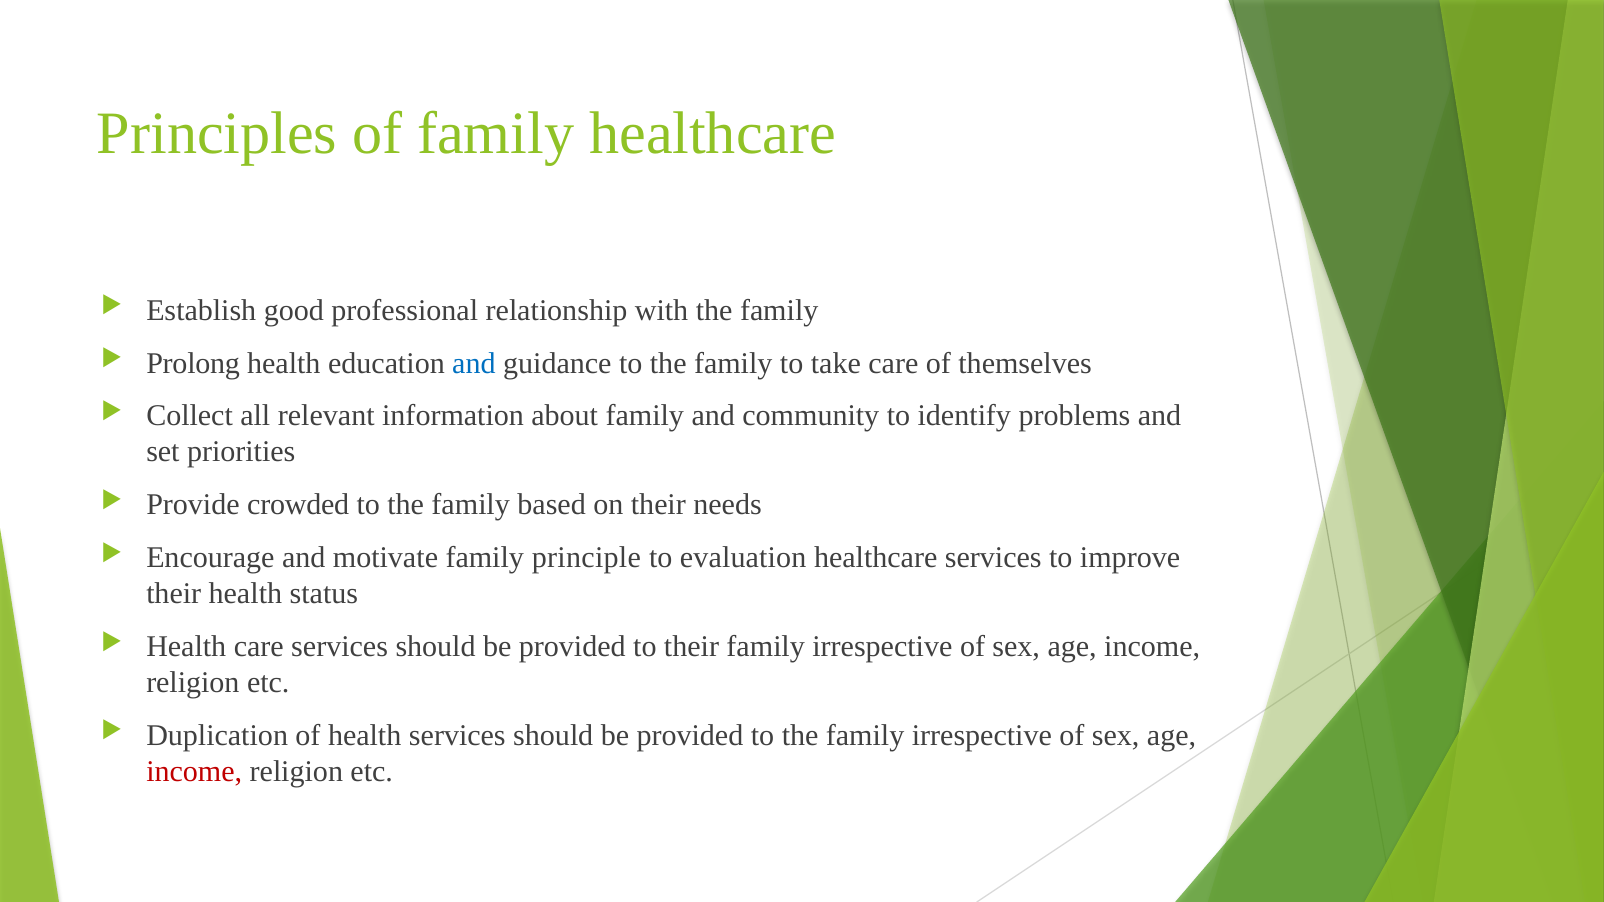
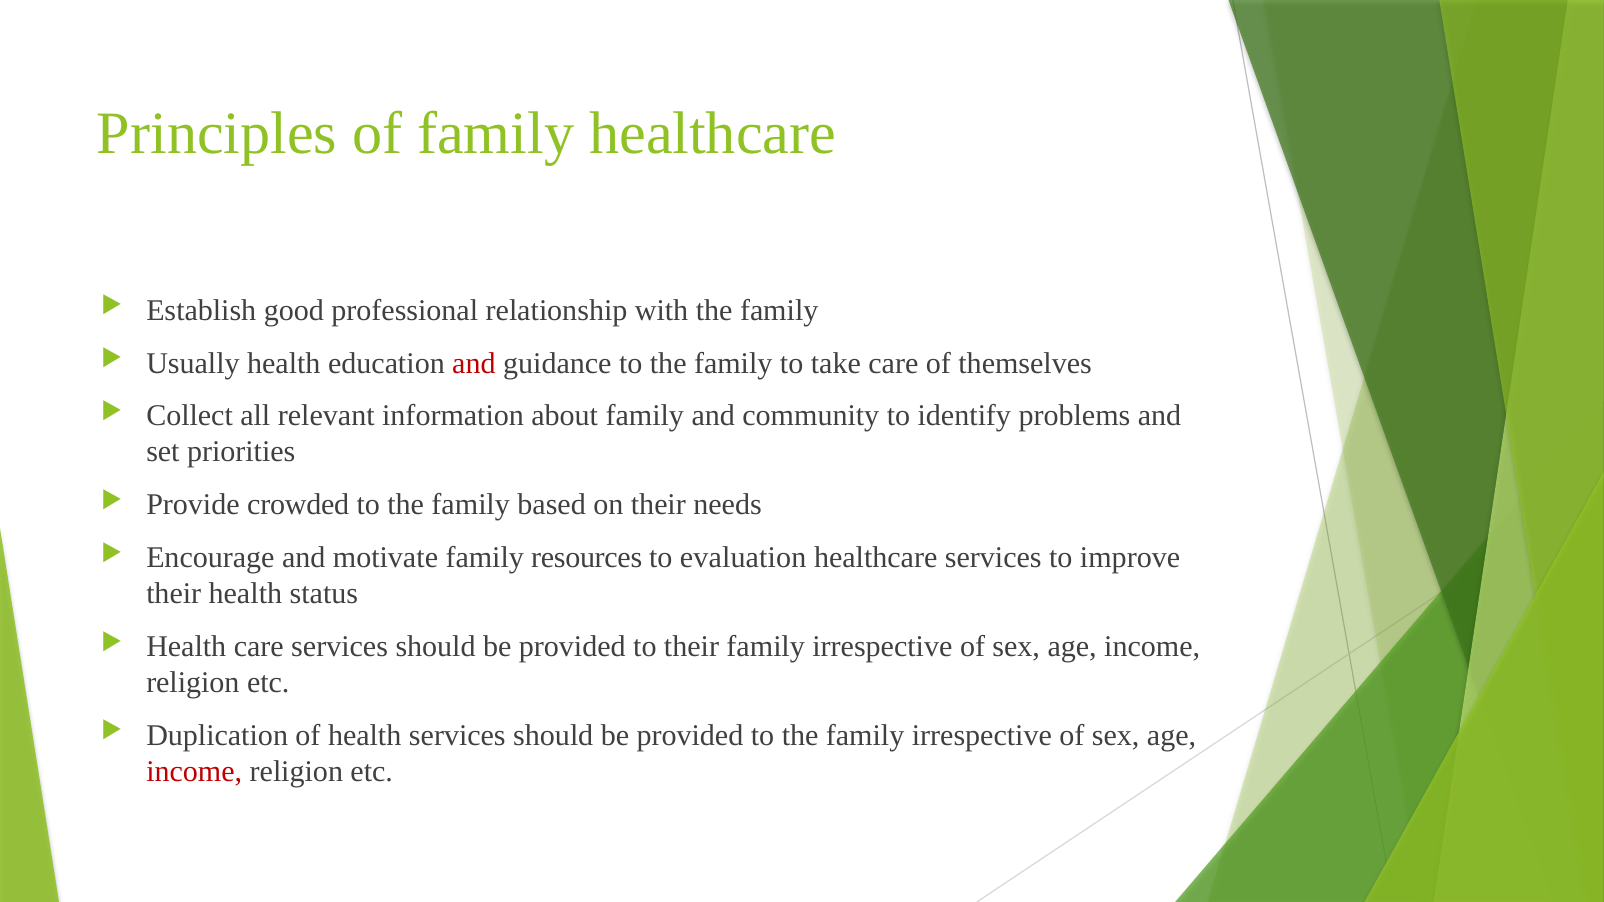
Prolong: Prolong -> Usually
and at (474, 363) colour: blue -> red
principle: principle -> resources
